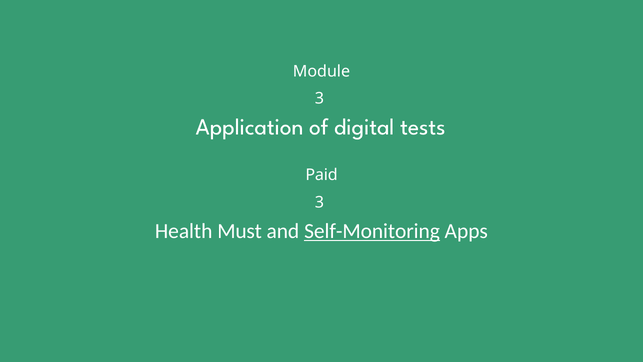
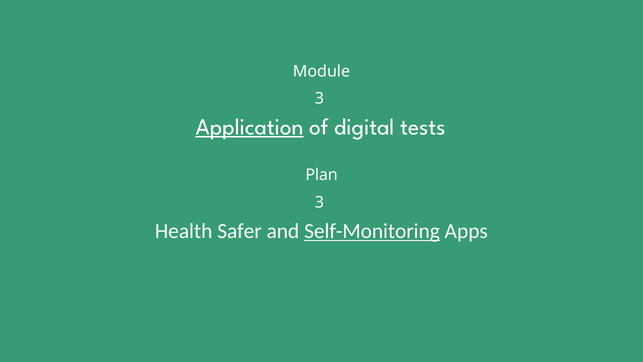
Application underline: none -> present
Paid: Paid -> Plan
Must: Must -> Safer
